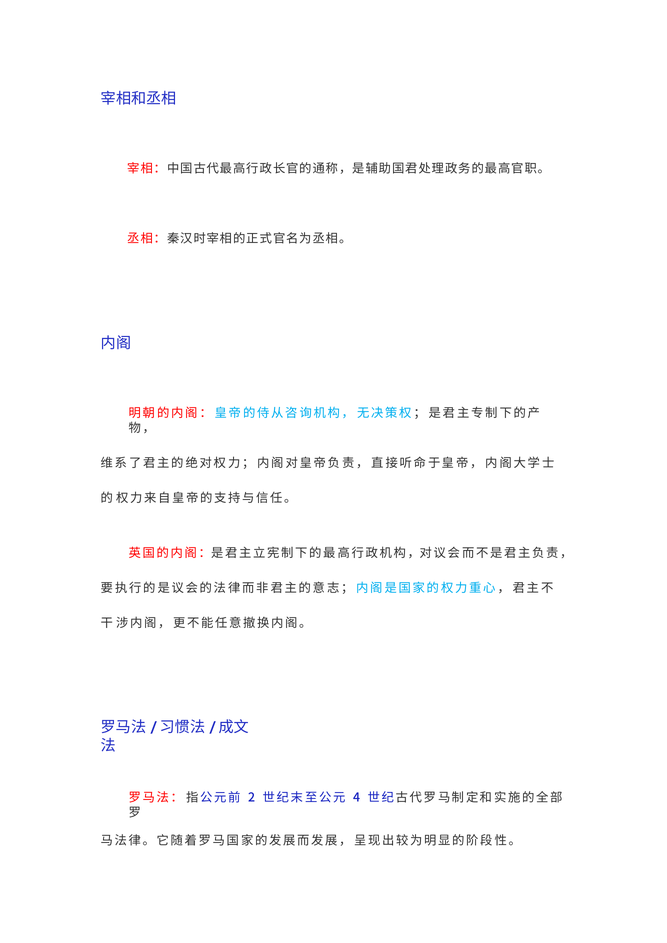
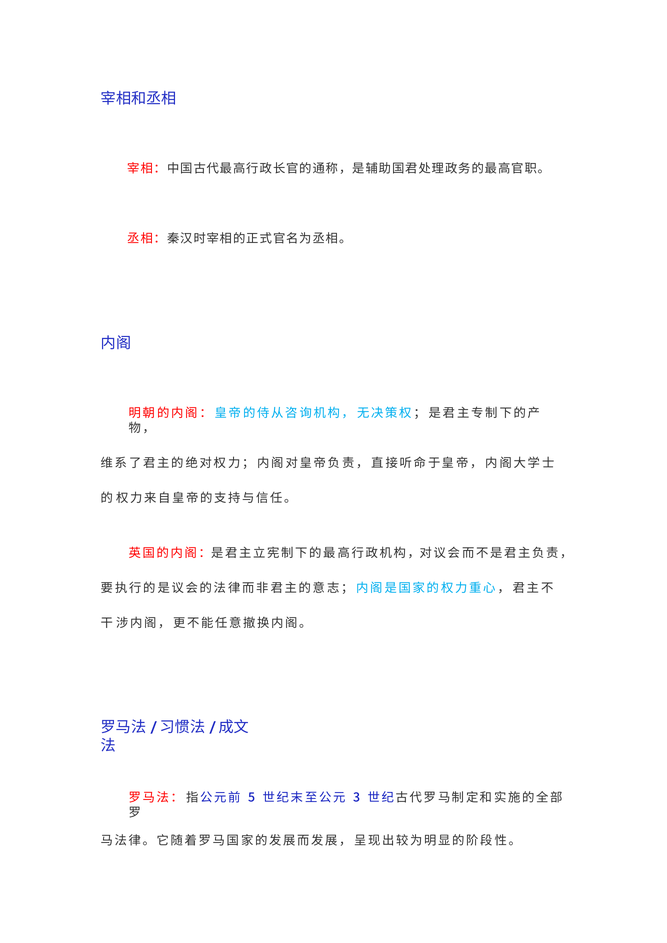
2: 2 -> 5
4: 4 -> 3
